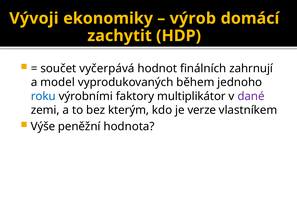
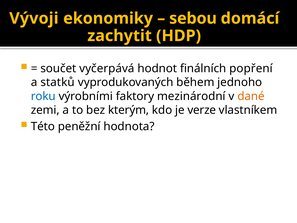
výrob: výrob -> sebou
zahrnují: zahrnují -> popření
model: model -> statků
multiplikátor: multiplikátor -> mezinárodní
dané colour: purple -> orange
Výše: Výše -> Této
